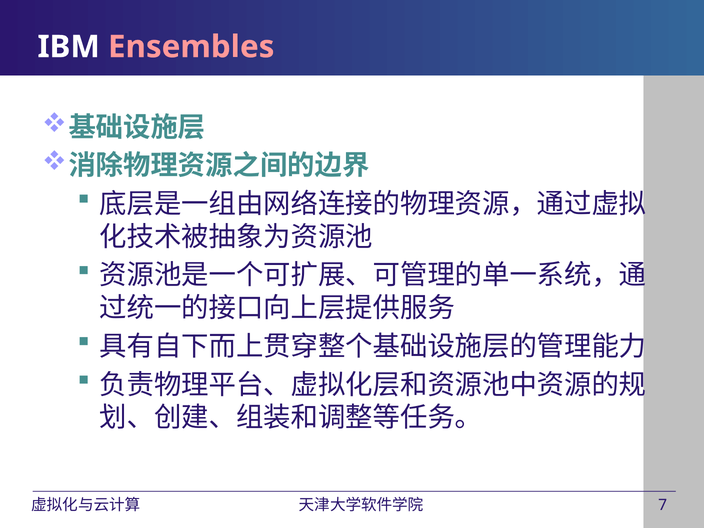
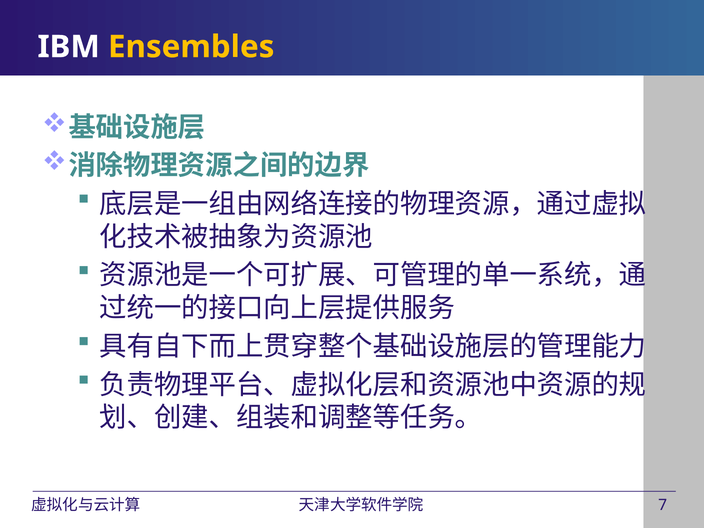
Ensembles colour: pink -> yellow
